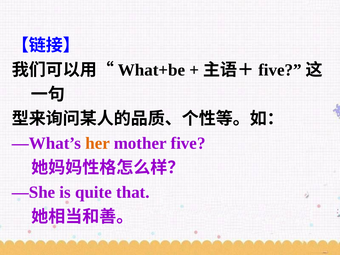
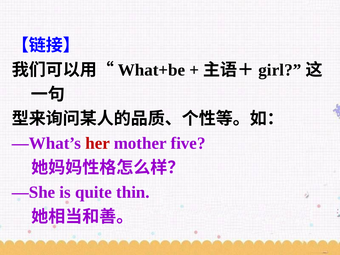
five at (280, 70): five -> girl
her colour: orange -> red
that: that -> thin
